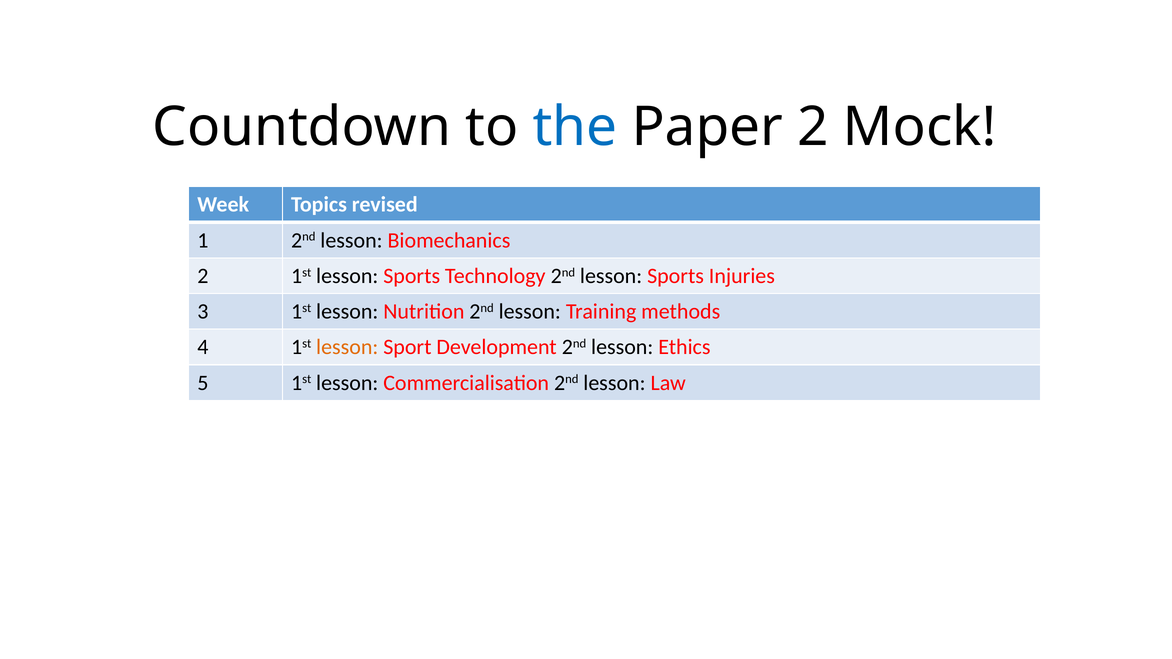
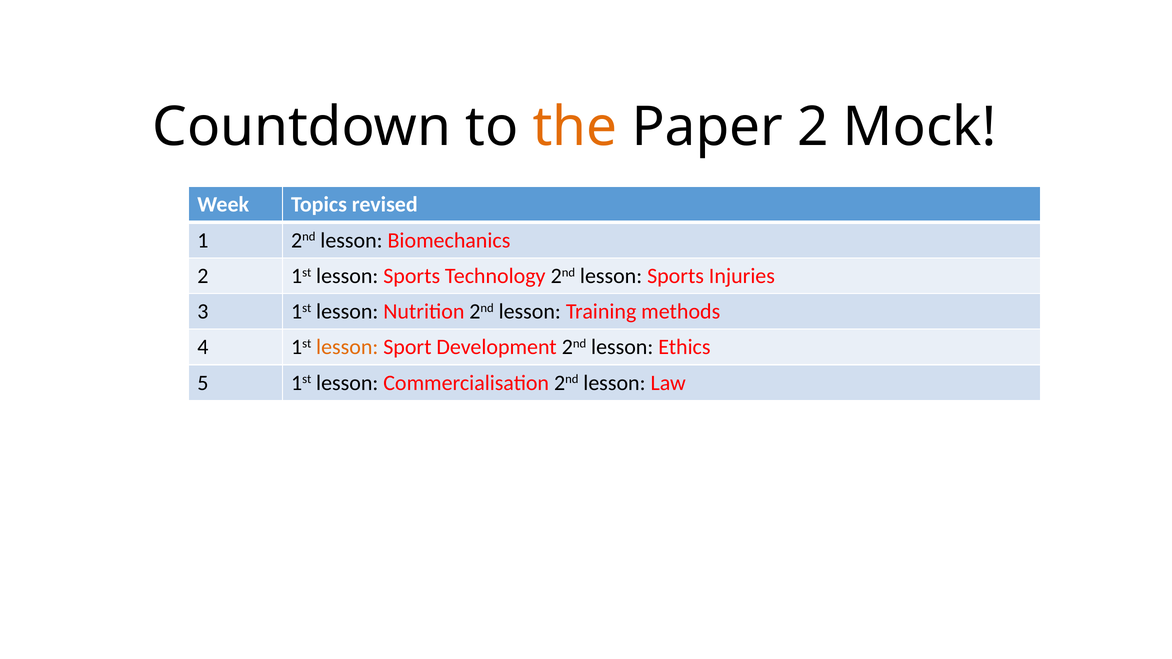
the colour: blue -> orange
